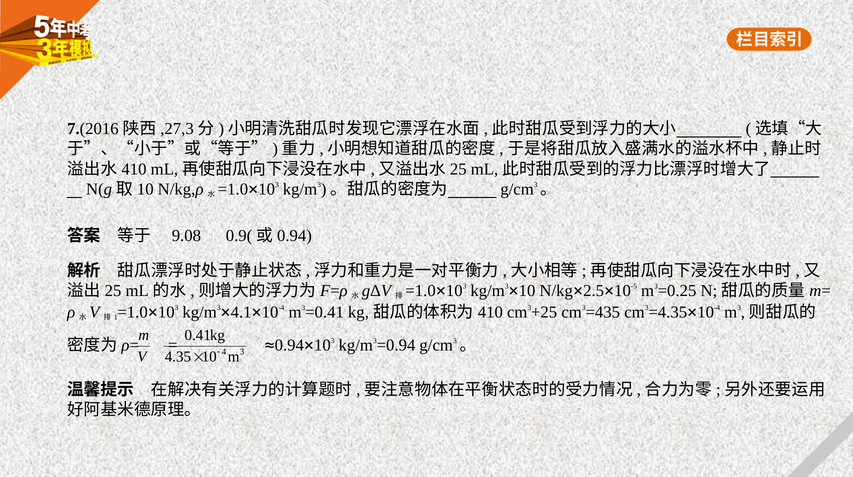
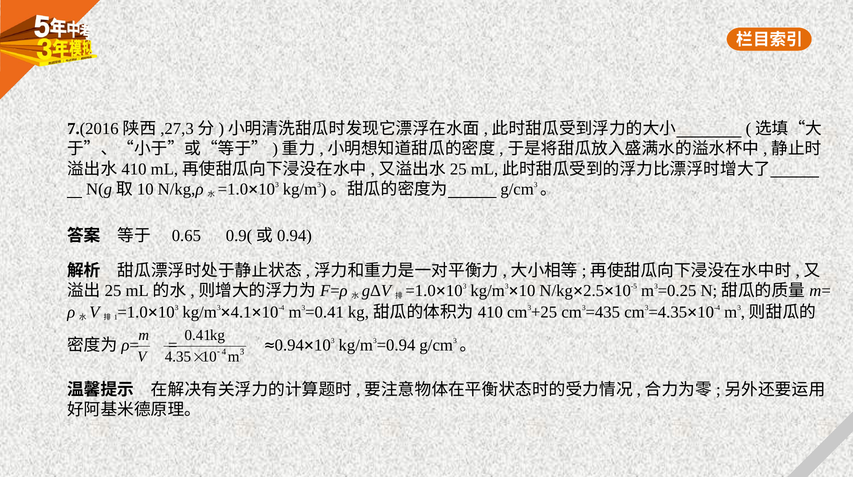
9.08: 9.08 -> 0.65
